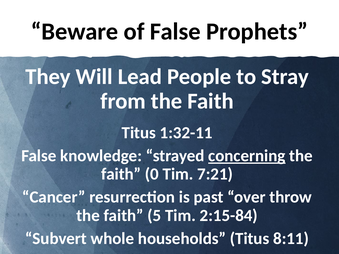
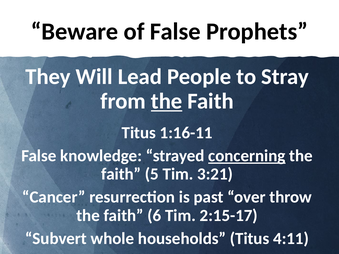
the at (167, 101) underline: none -> present
1:32-11: 1:32-11 -> 1:16-11
0: 0 -> 5
7:21: 7:21 -> 3:21
5: 5 -> 6
2:15-84: 2:15-84 -> 2:15-17
8:11: 8:11 -> 4:11
